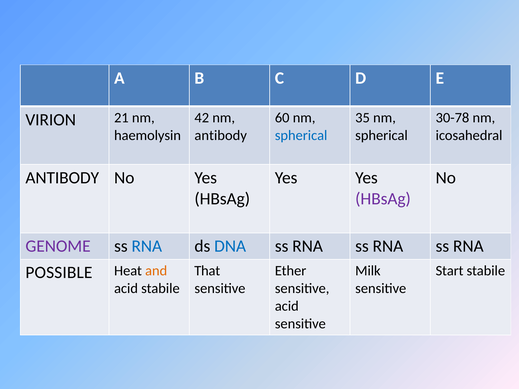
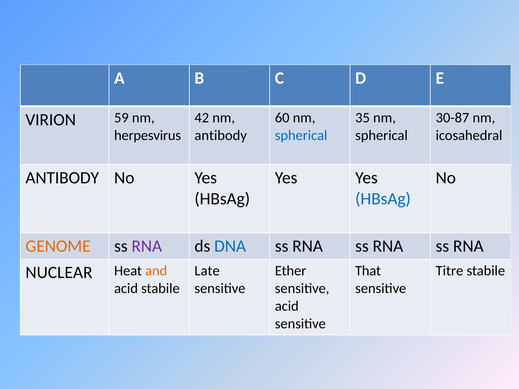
30-78: 30-78 -> 30-87
21: 21 -> 59
haemolysin: haemolysin -> herpesvirus
HBsAg at (383, 199) colour: purple -> blue
GENOME colour: purple -> orange
RNA at (147, 246) colour: blue -> purple
That: That -> Late
Milk: Milk -> That
Start: Start -> Titre
POSSIBLE: POSSIBLE -> NUCLEAR
